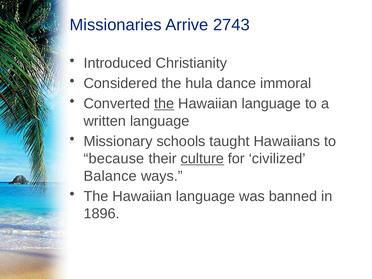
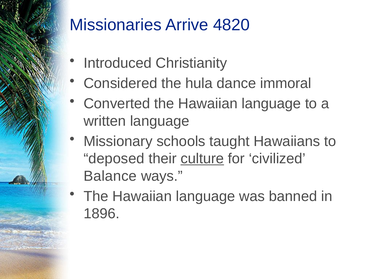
2743: 2743 -> 4820
the at (164, 104) underline: present -> none
because: because -> deposed
